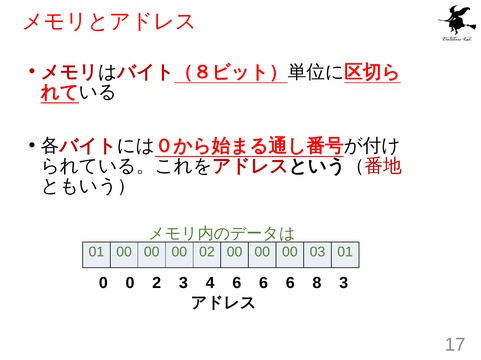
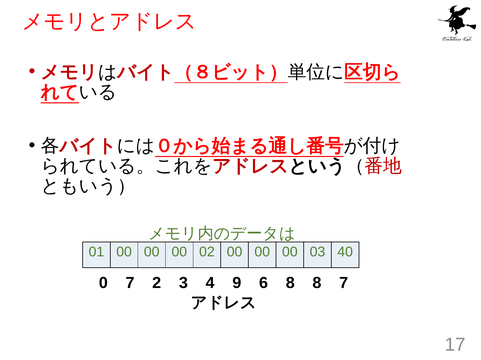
03 01: 01 -> 40
0 0: 0 -> 7
4 6: 6 -> 9
6 at (290, 283): 6 -> 8
8 3: 3 -> 7
